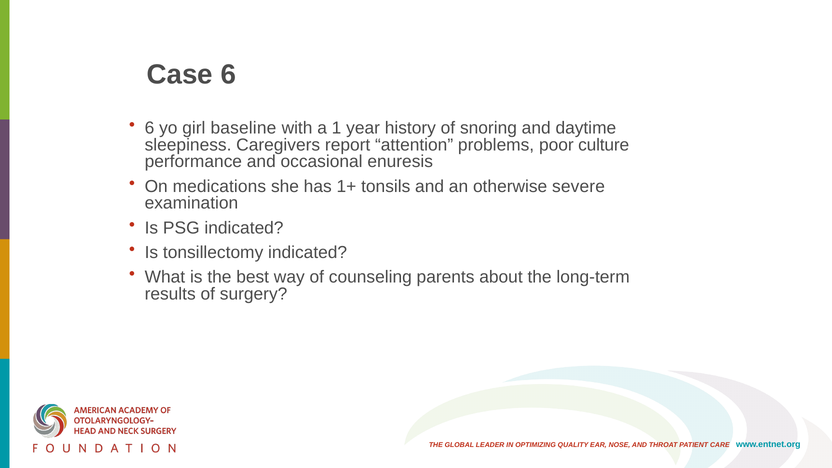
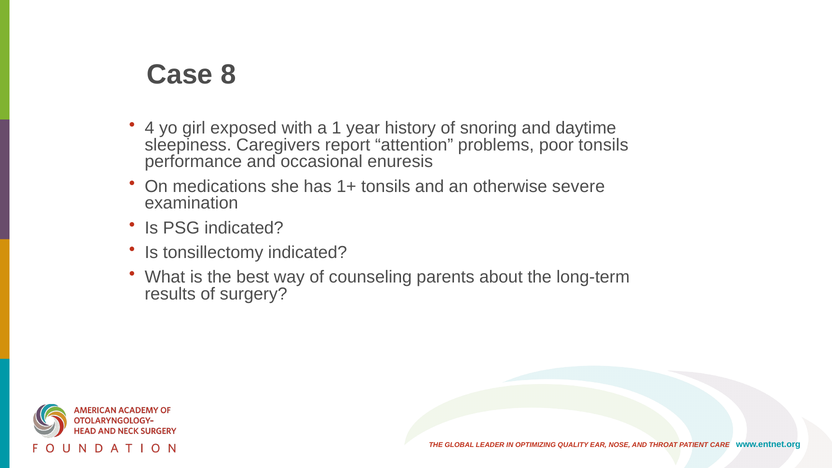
Case 6: 6 -> 8
6 at (150, 128): 6 -> 4
baseline: baseline -> exposed
poor culture: culture -> tonsils
